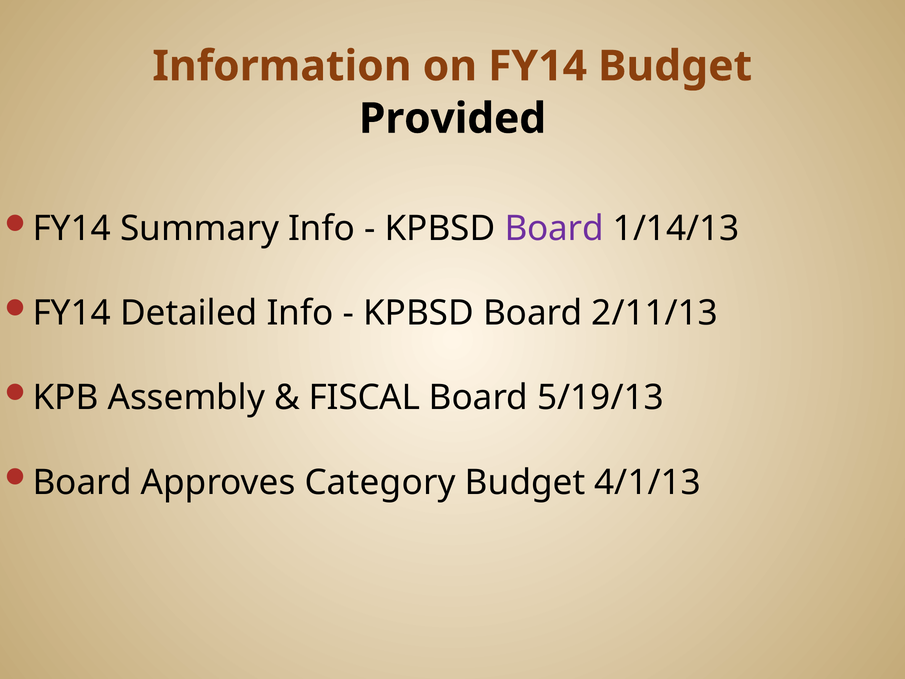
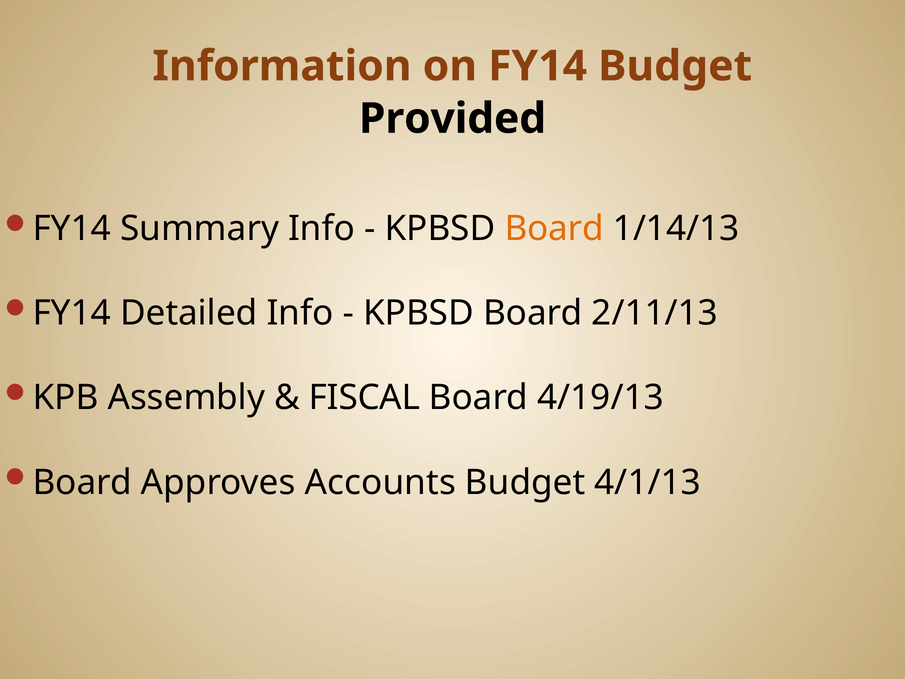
Board at (554, 229) colour: purple -> orange
5/19/13: 5/19/13 -> 4/19/13
Category: Category -> Accounts
